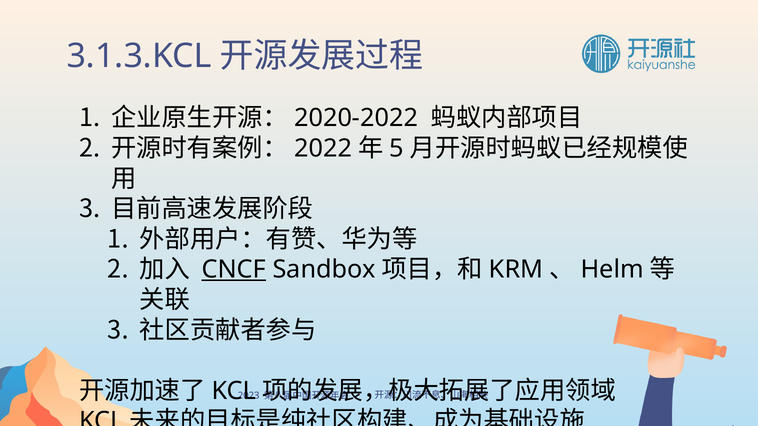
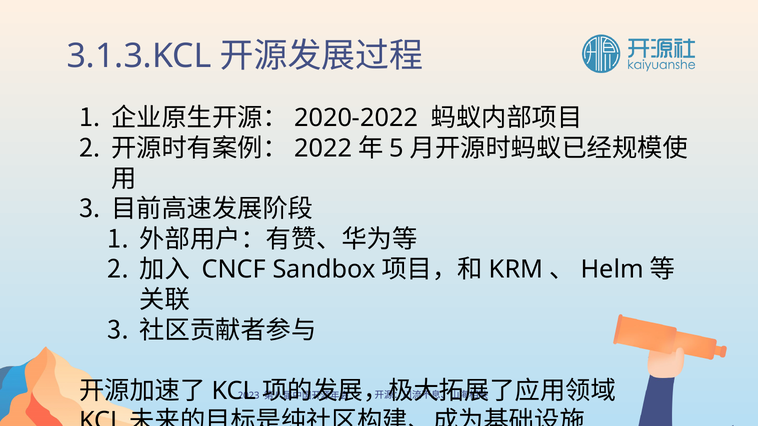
CNCF underline: present -> none
